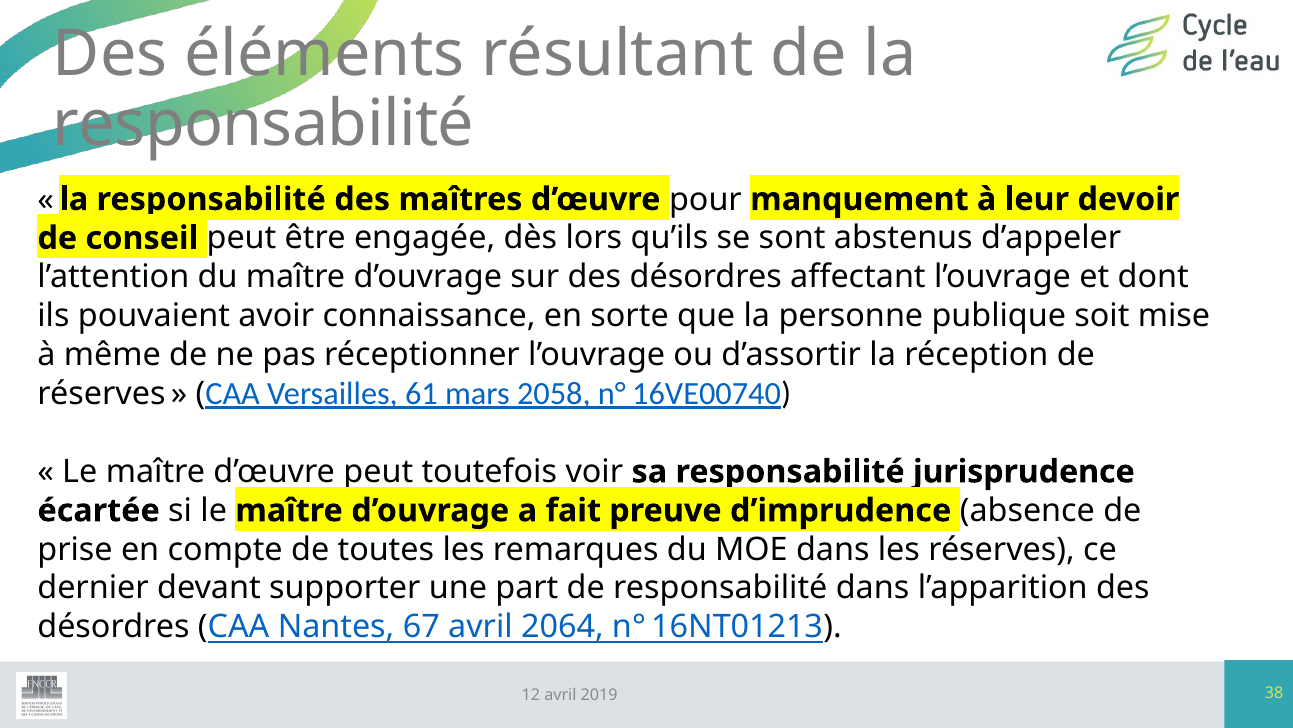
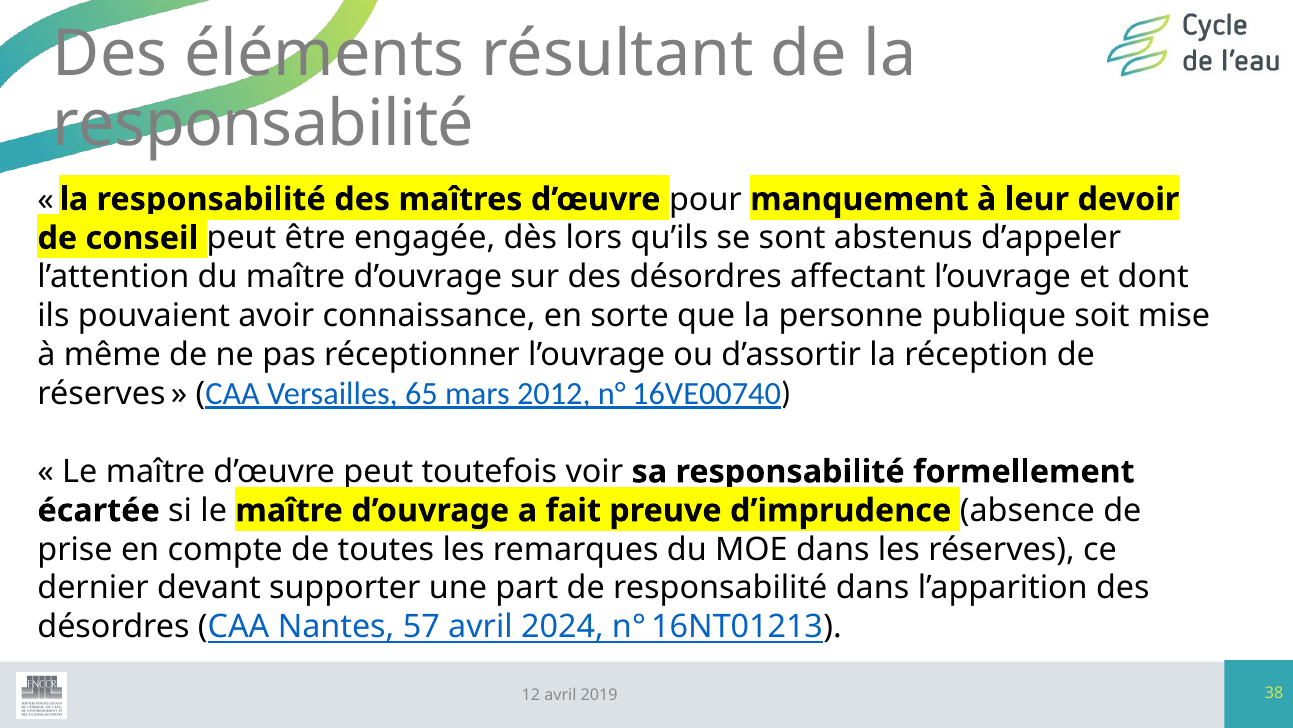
61: 61 -> 65
2058: 2058 -> 2012
jurisprudence: jurisprudence -> formellement
67: 67 -> 57
2064: 2064 -> 2024
